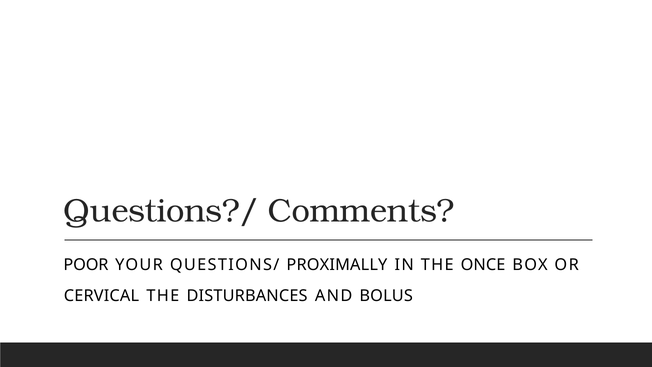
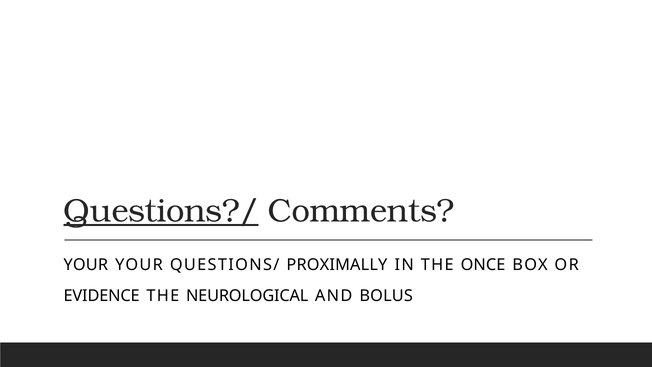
Questions?/ underline: none -> present
POOR at (86, 265): POOR -> YOUR
CERVICAL: CERVICAL -> EVIDENCE
DISTURBANCES: DISTURBANCES -> NEUROLOGICAL
